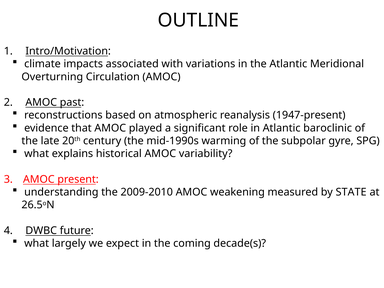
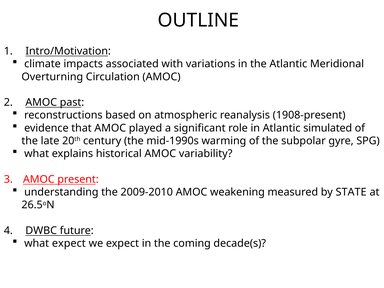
1947-present: 1947-present -> 1908-present
baroclinic: baroclinic -> simulated
what largely: largely -> expect
